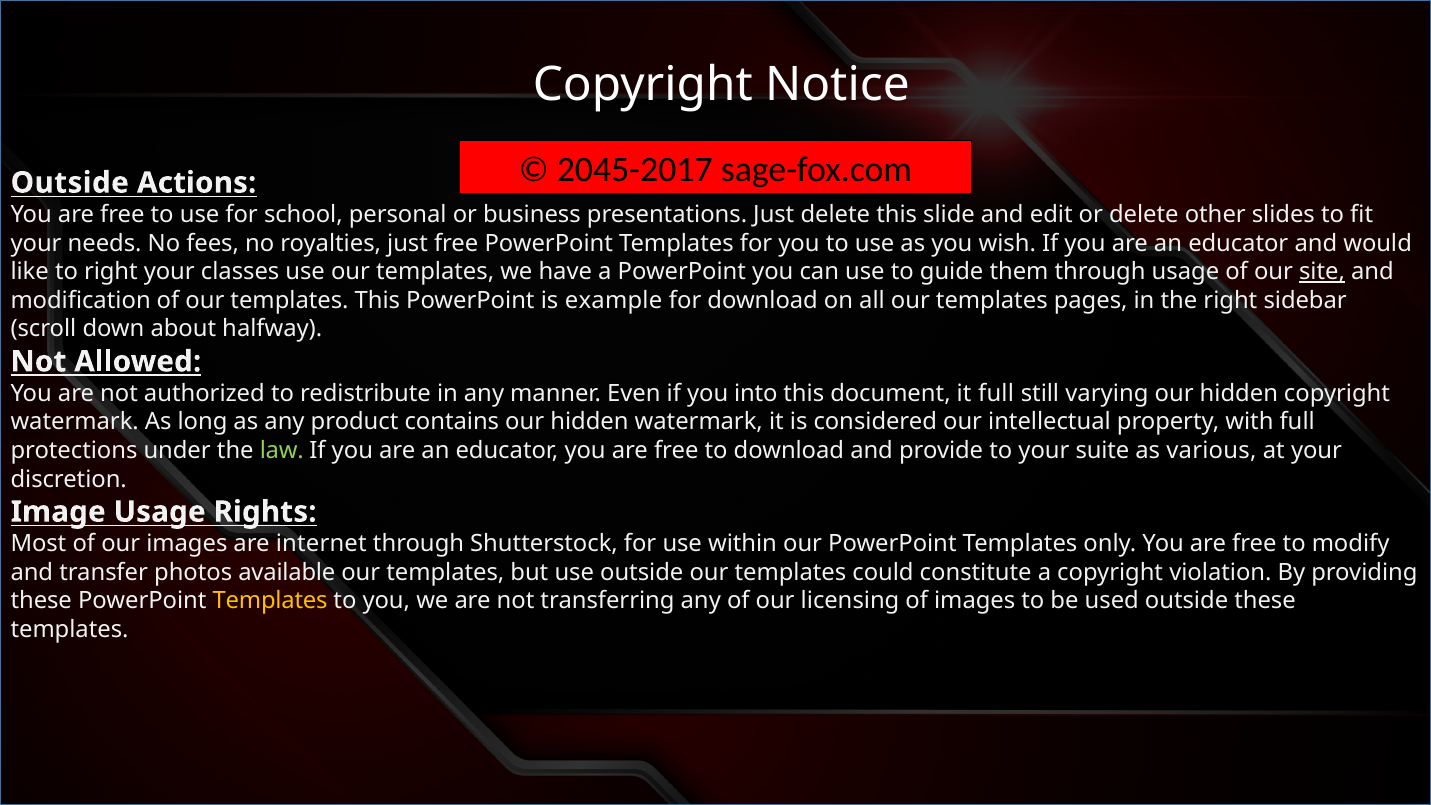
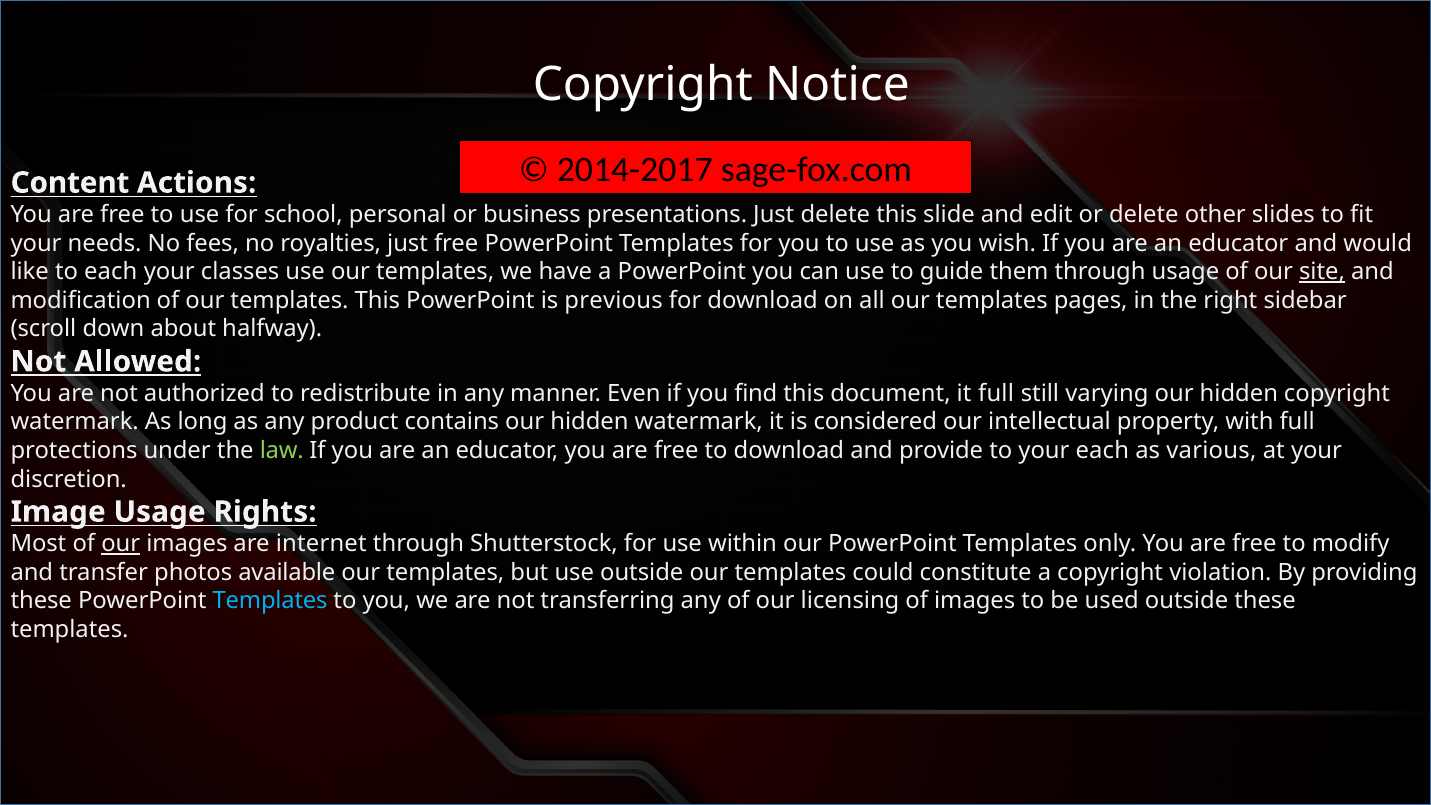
2045-2017: 2045-2017 -> 2014-2017
Outside at (70, 183): Outside -> Content
to right: right -> each
example: example -> previous
into: into -> find
your suite: suite -> each
our at (121, 544) underline: none -> present
Templates at (270, 601) colour: yellow -> light blue
